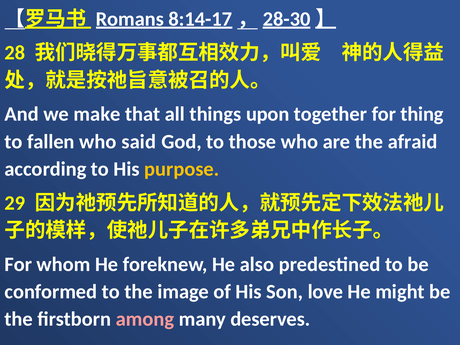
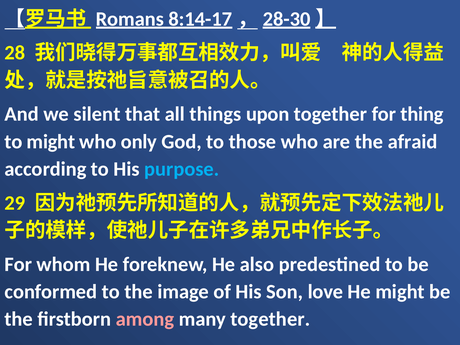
make: make -> silent
to fallen: fallen -> might
said: said -> only
purpose colour: yellow -> light blue
many deserves: deserves -> together
